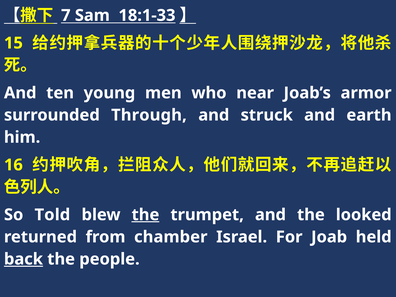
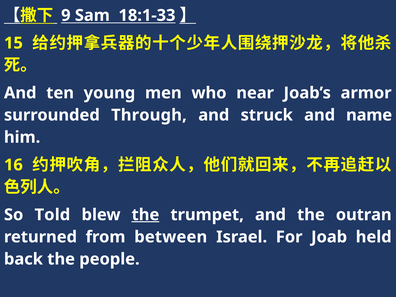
7: 7 -> 9
earth: earth -> name
looked: looked -> outran
chamber: chamber -> between
back underline: present -> none
